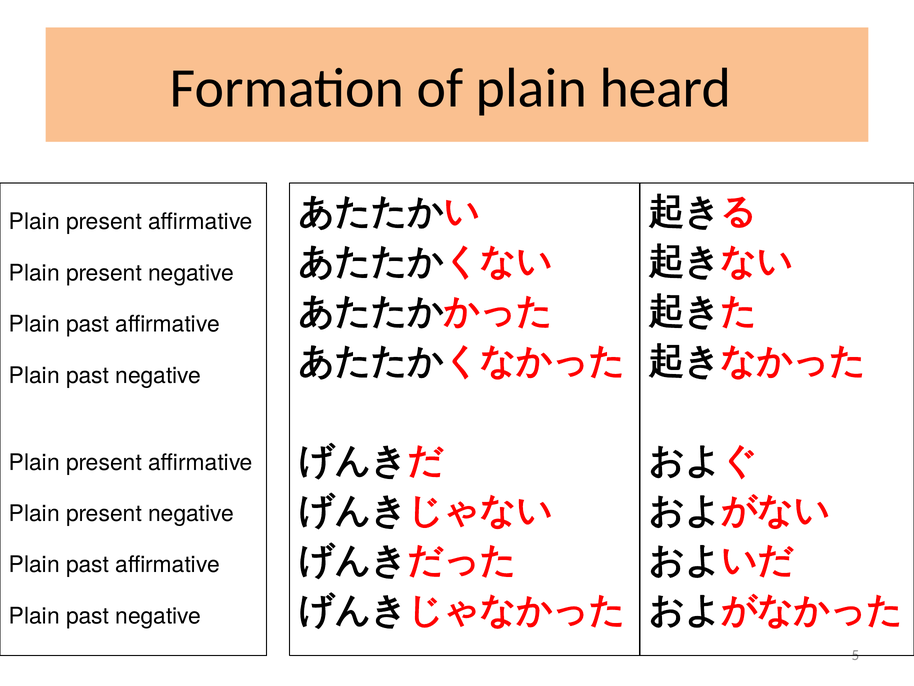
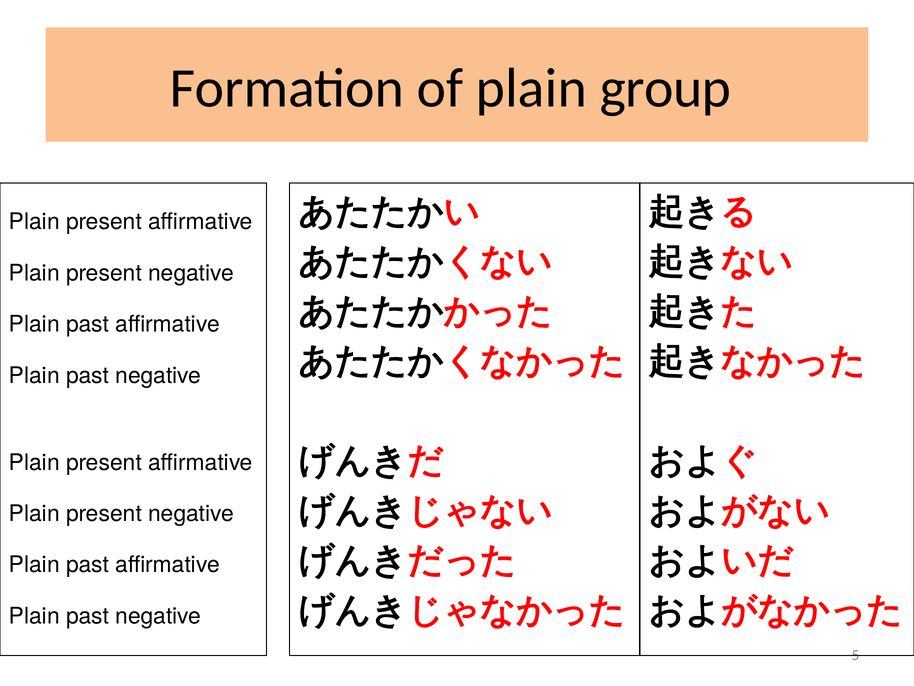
heard: heard -> group
